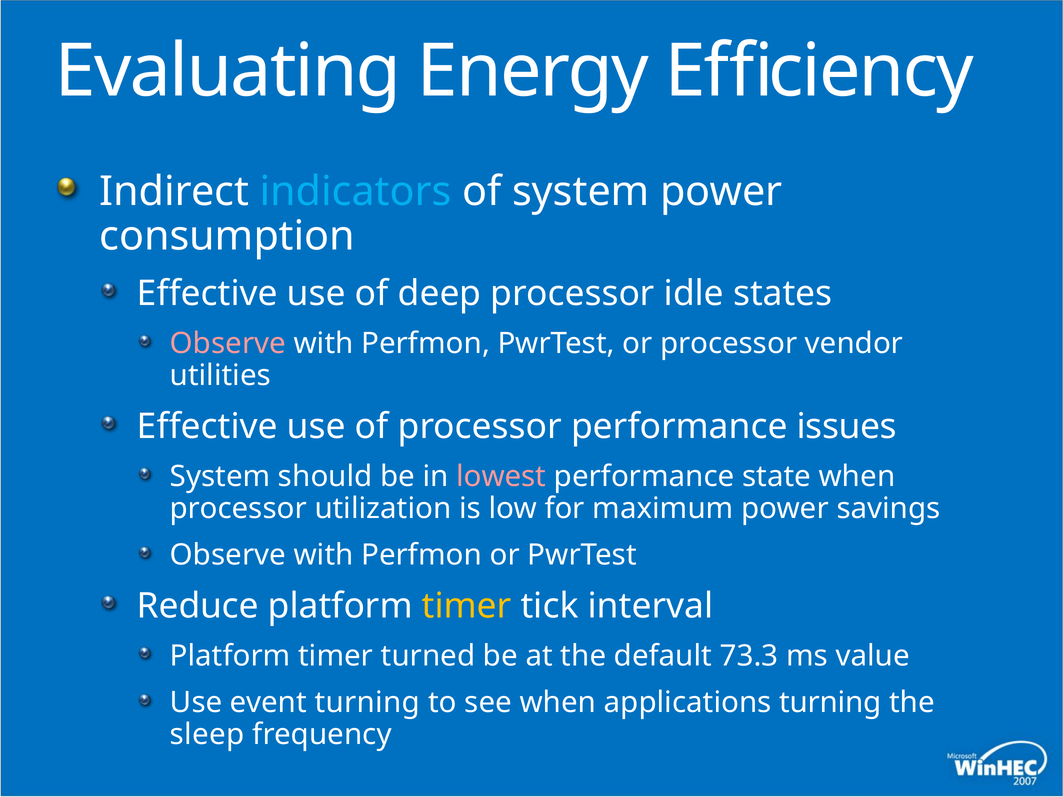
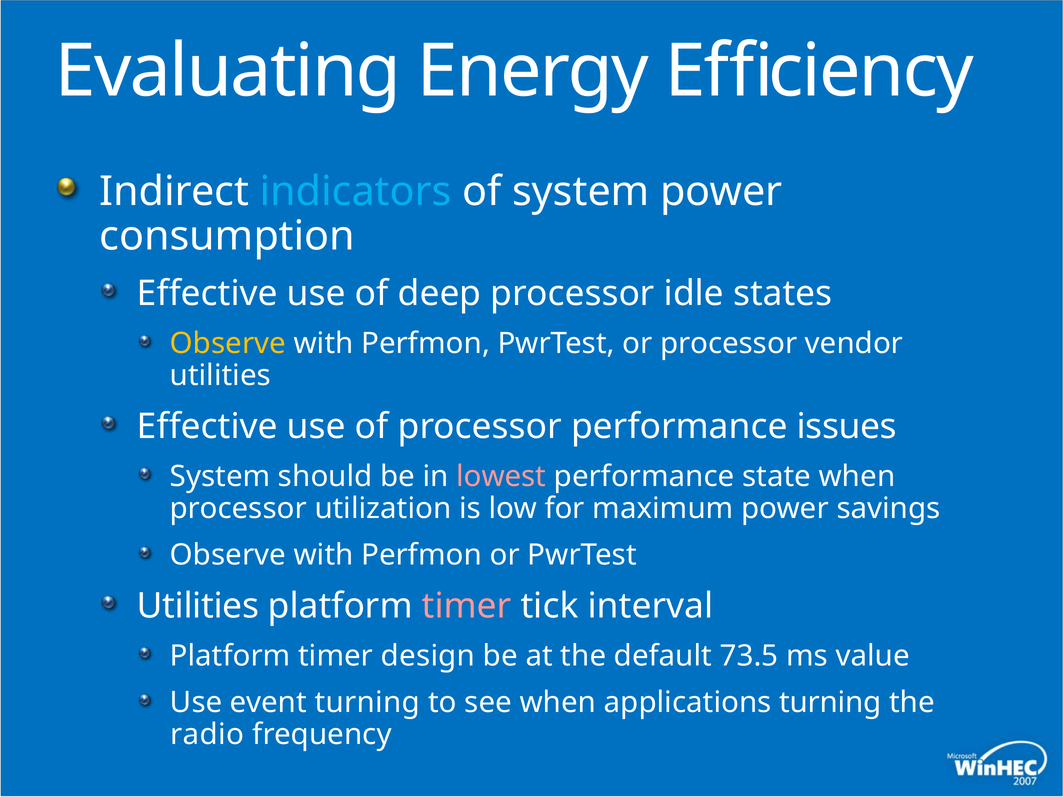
Observe at (228, 344) colour: pink -> yellow
Reduce at (198, 606): Reduce -> Utilities
timer at (467, 606) colour: yellow -> pink
turned: turned -> design
73.3: 73.3 -> 73.5
sleep: sleep -> radio
